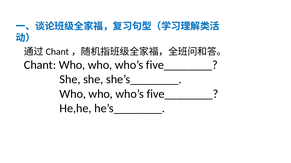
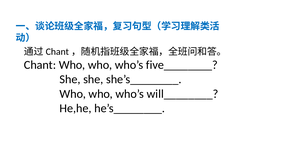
five________ at (183, 94): five________ -> will________
